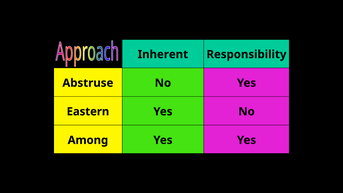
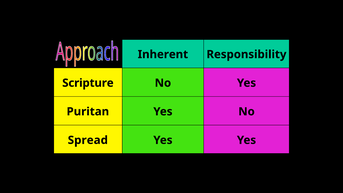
Abstruse: Abstruse -> Scripture
Eastern: Eastern -> Puritan
Among: Among -> Spread
